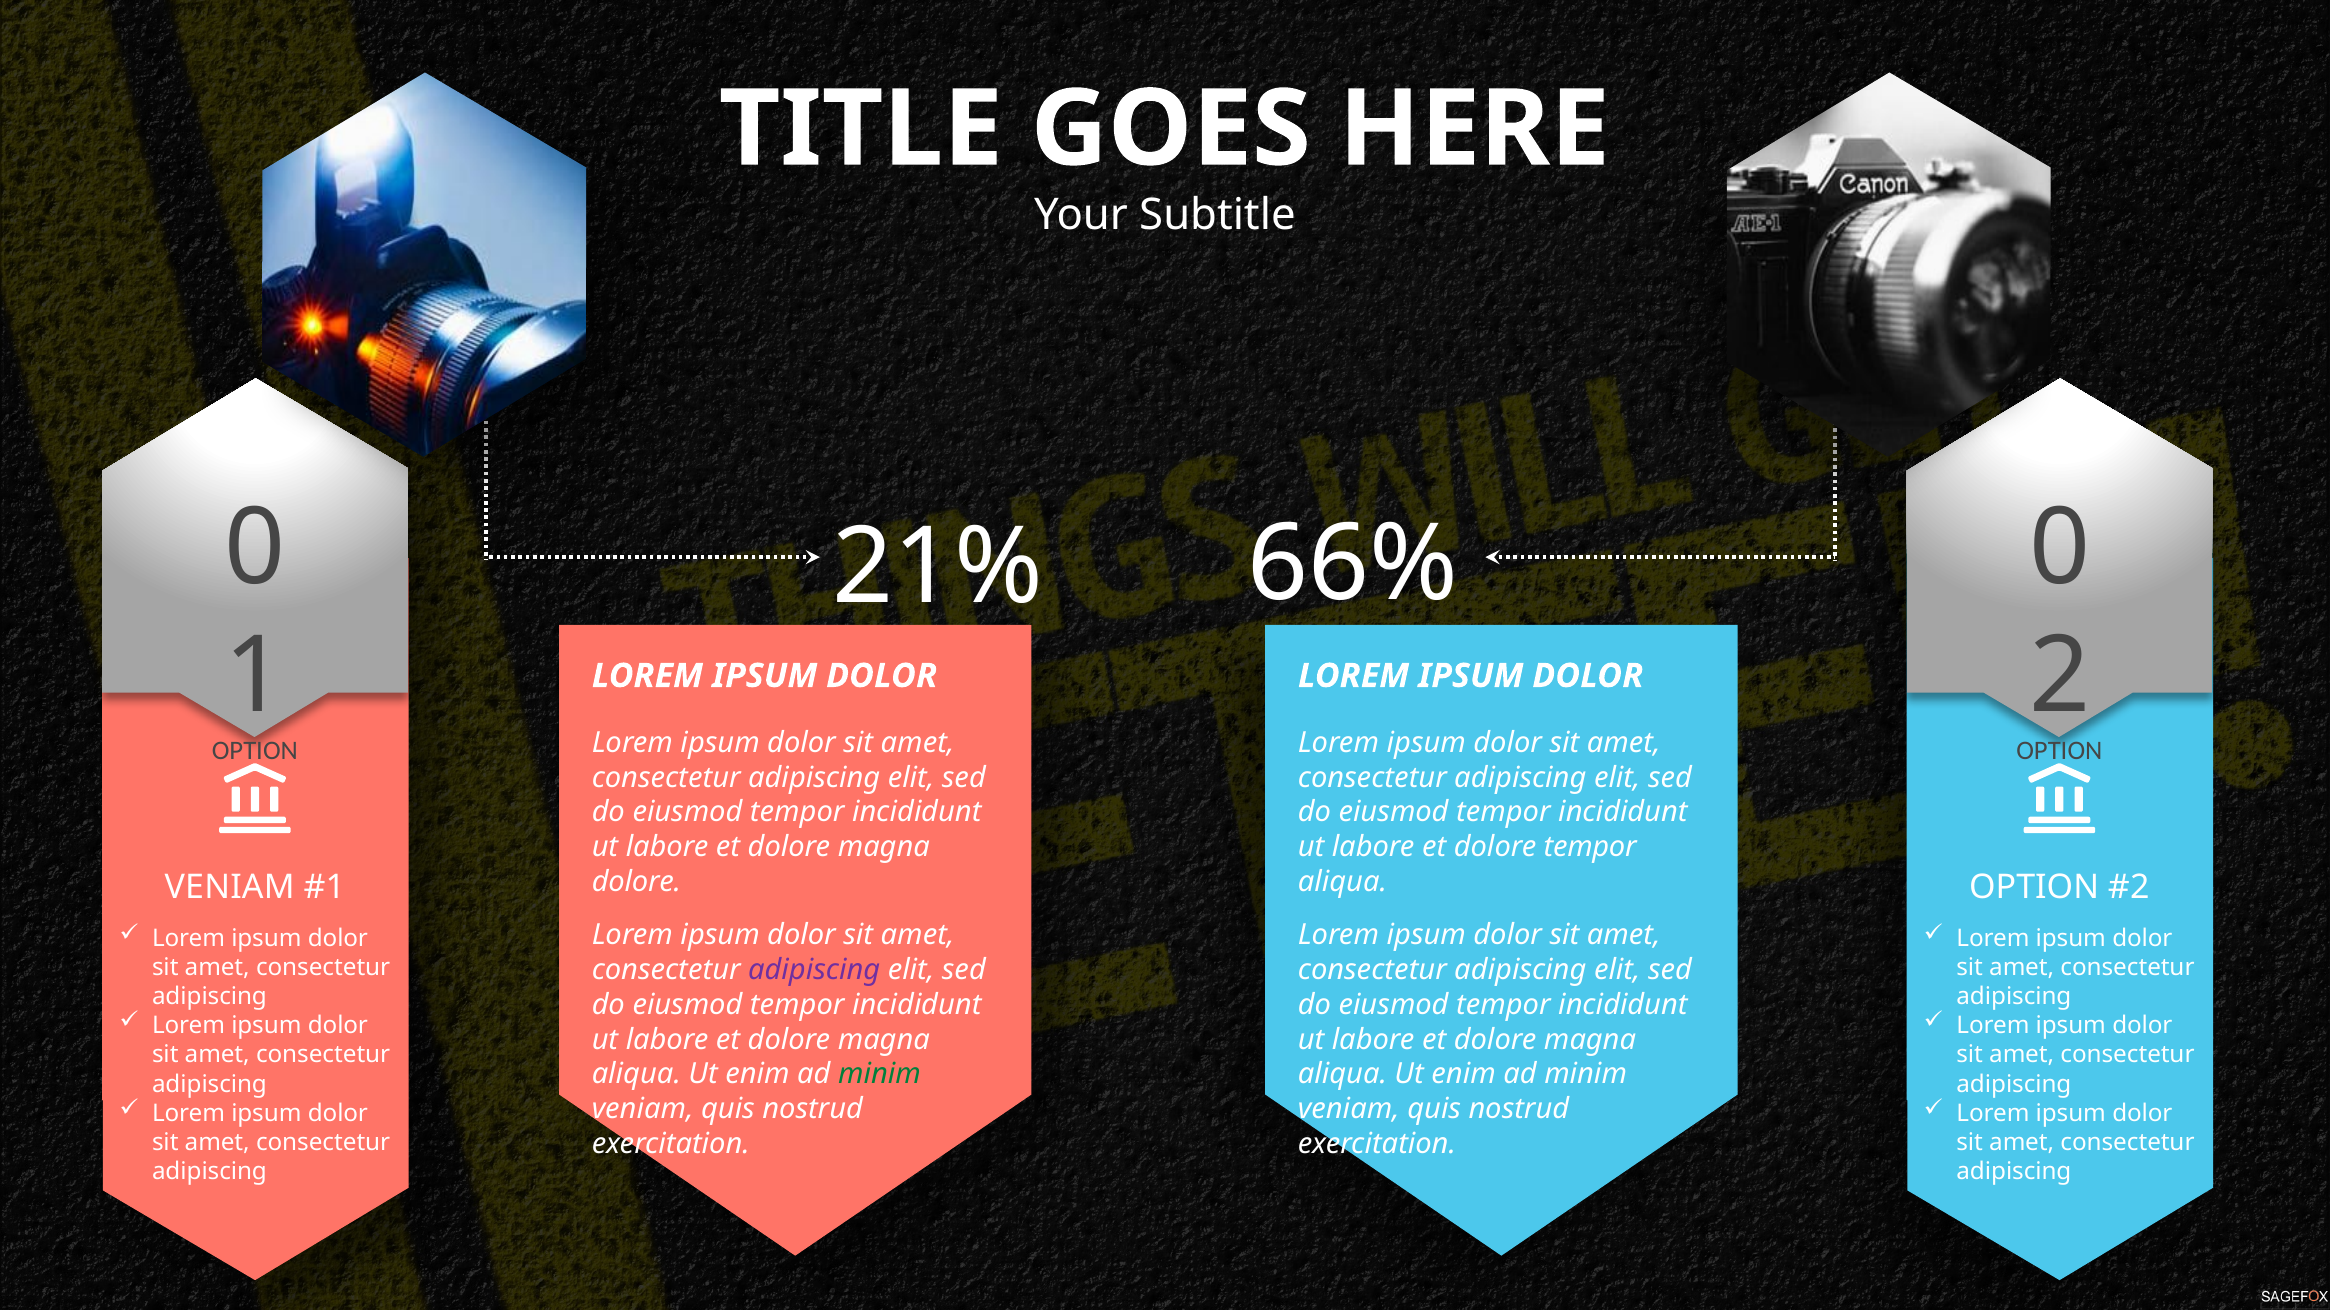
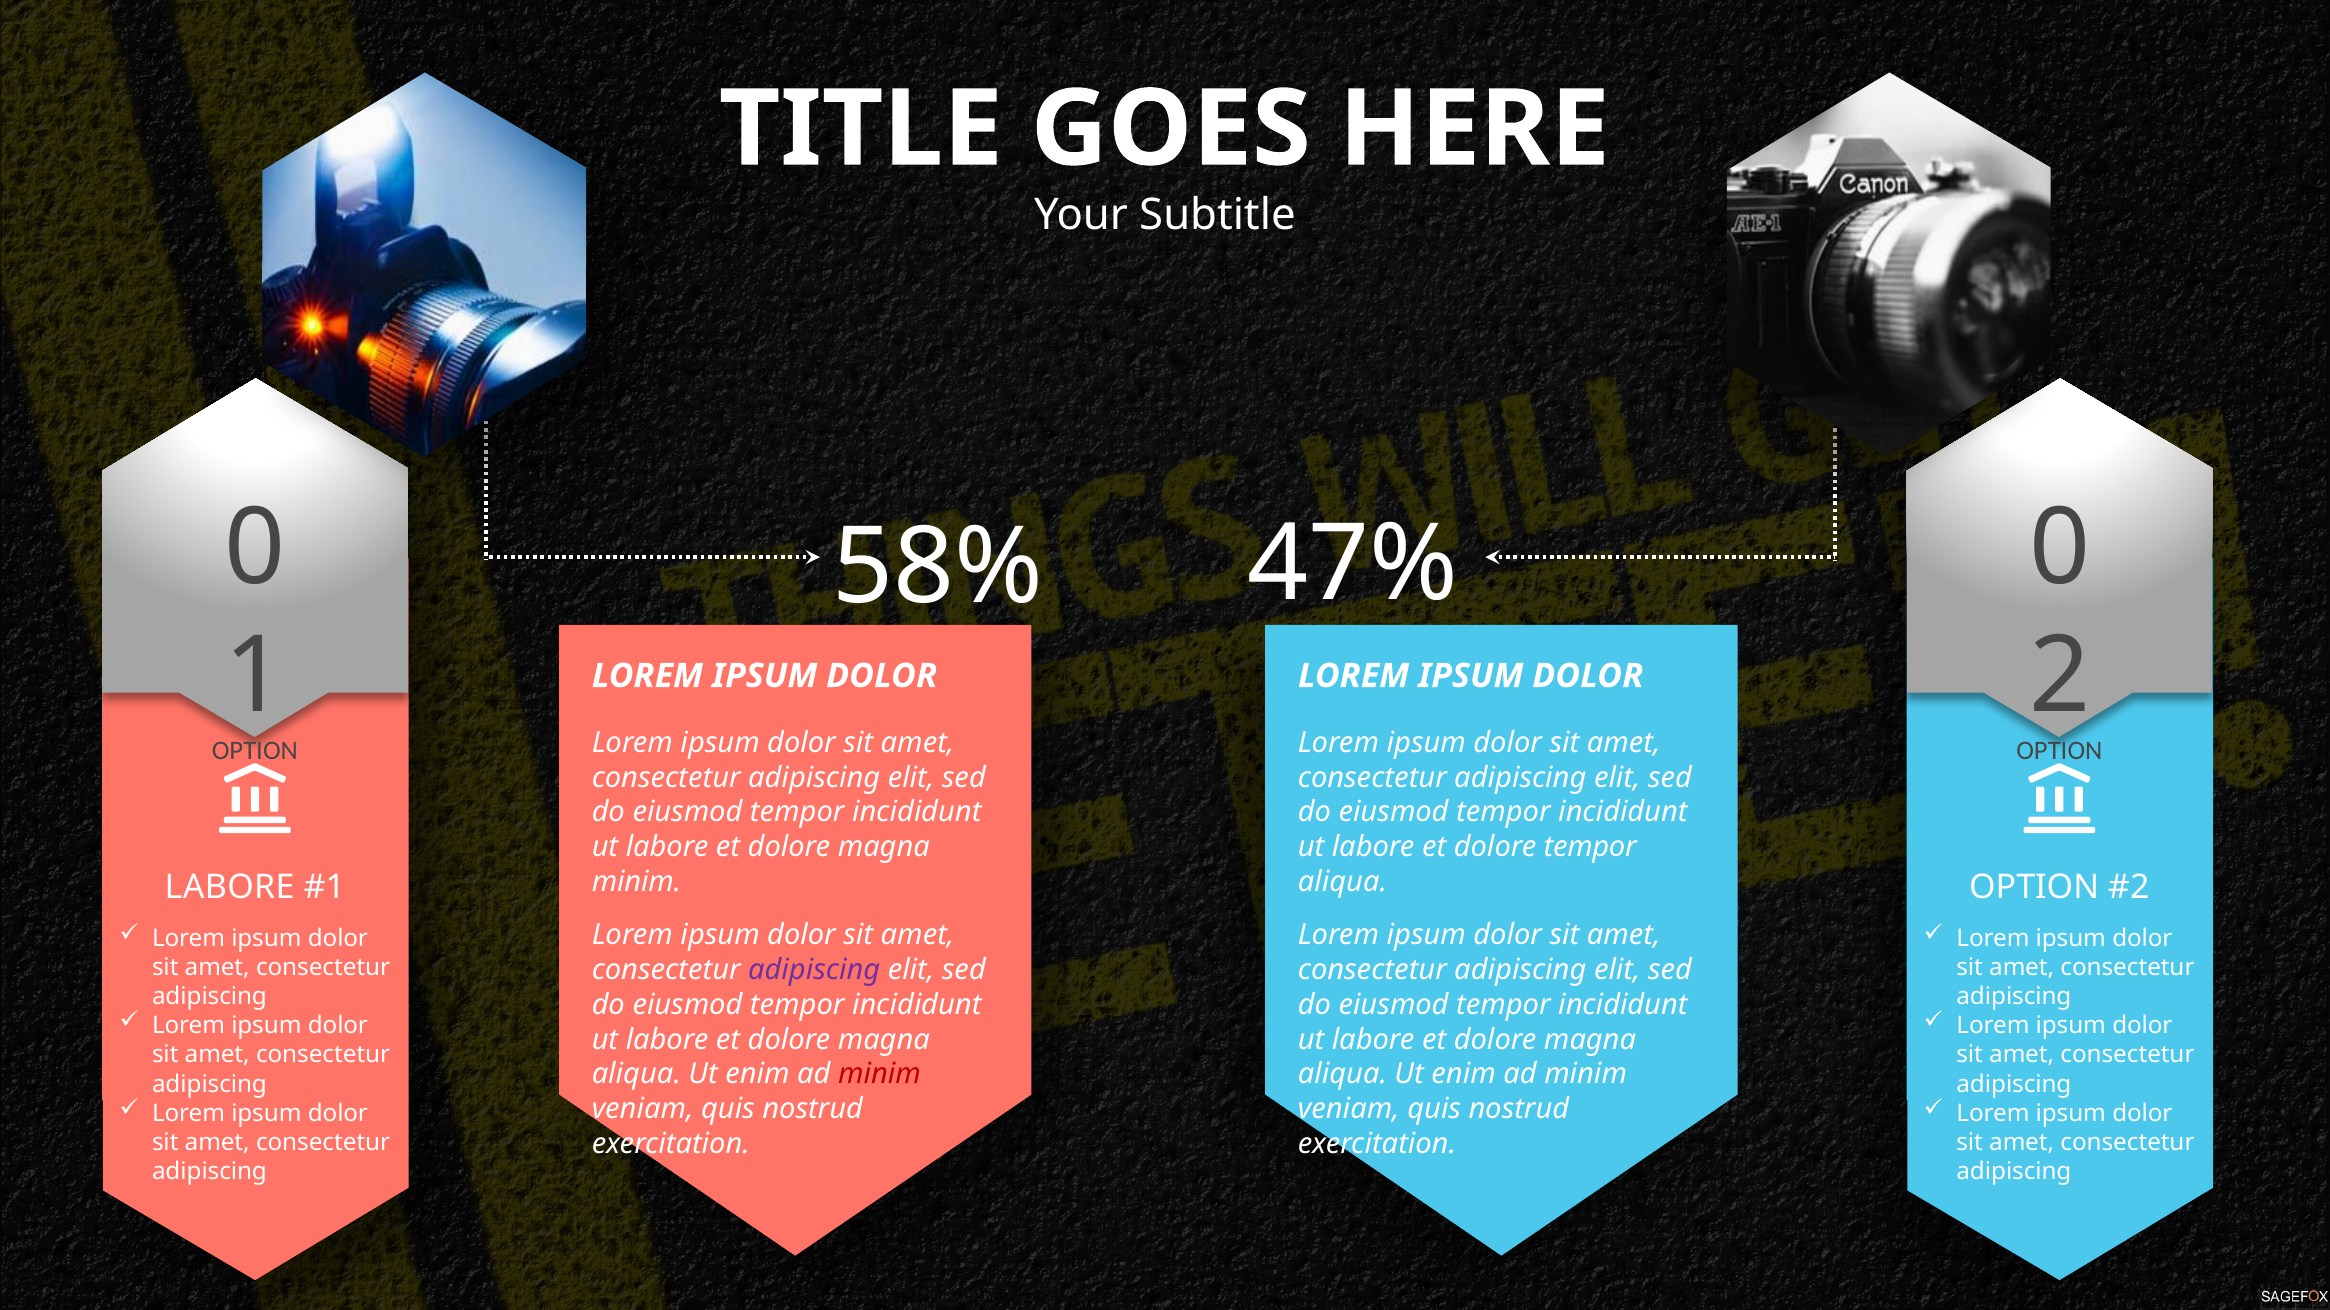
66%: 66% -> 47%
21%: 21% -> 58%
dolore at (636, 883): dolore -> minim
VENIAM at (230, 888): VENIAM -> LABORE
minim at (879, 1075) colour: green -> red
